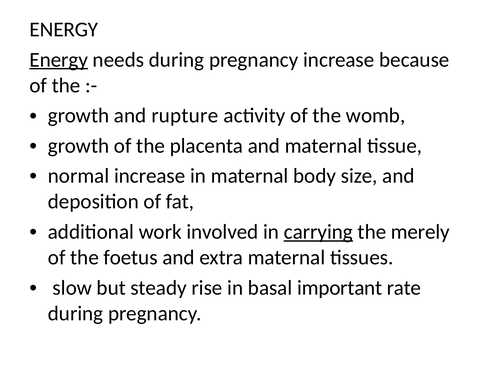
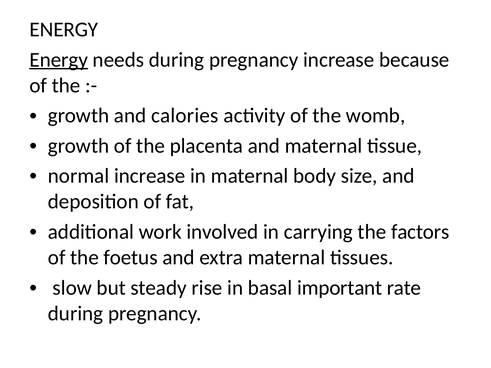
rupture: rupture -> calories
carrying underline: present -> none
merely: merely -> factors
